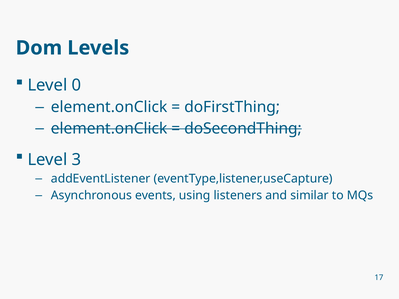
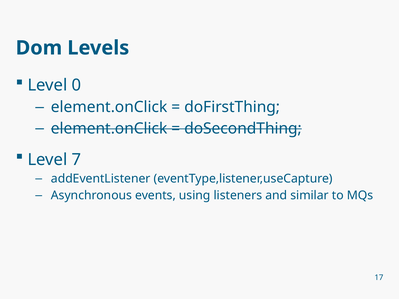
3: 3 -> 7
